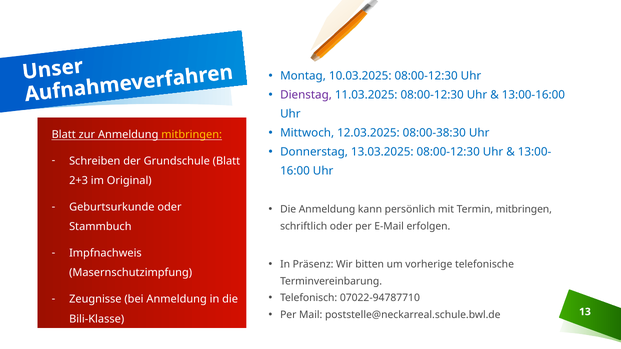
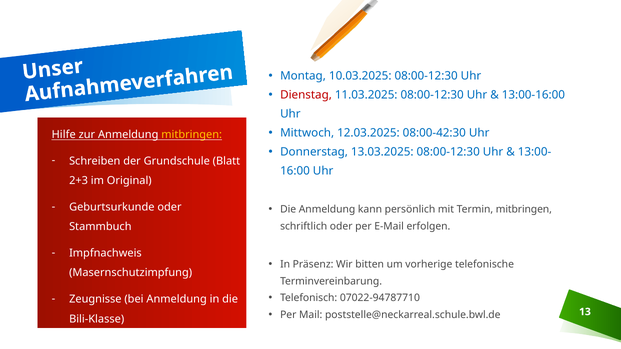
Dienstag colour: purple -> red
08:00-38:30: 08:00-38:30 -> 08:00-42:30
Blatt at (64, 135): Blatt -> Hilfe
